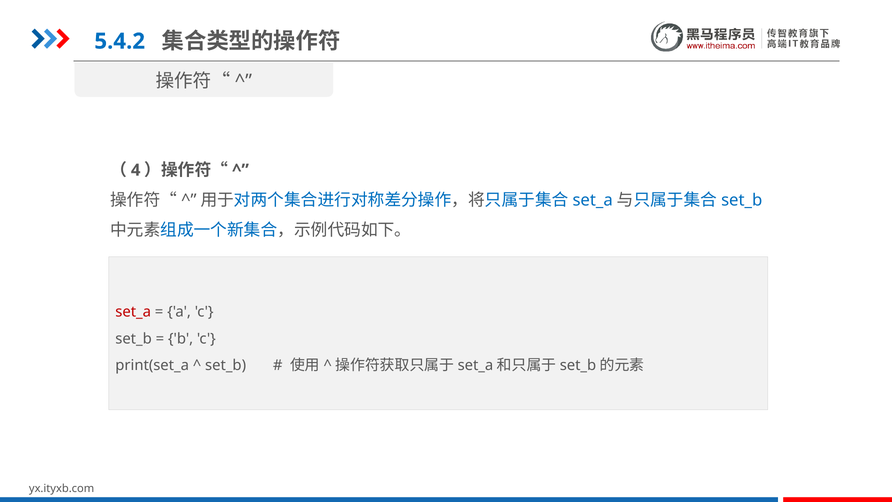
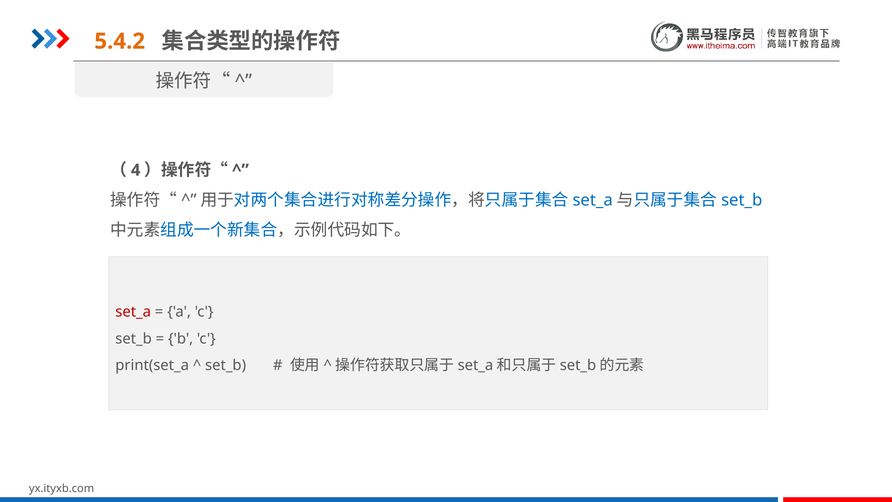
5.4.2 colour: blue -> orange
